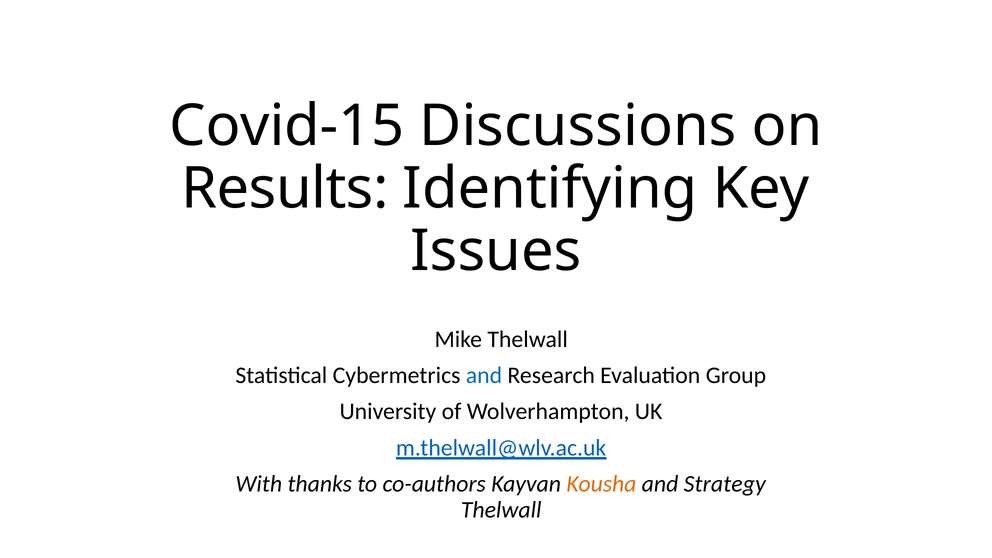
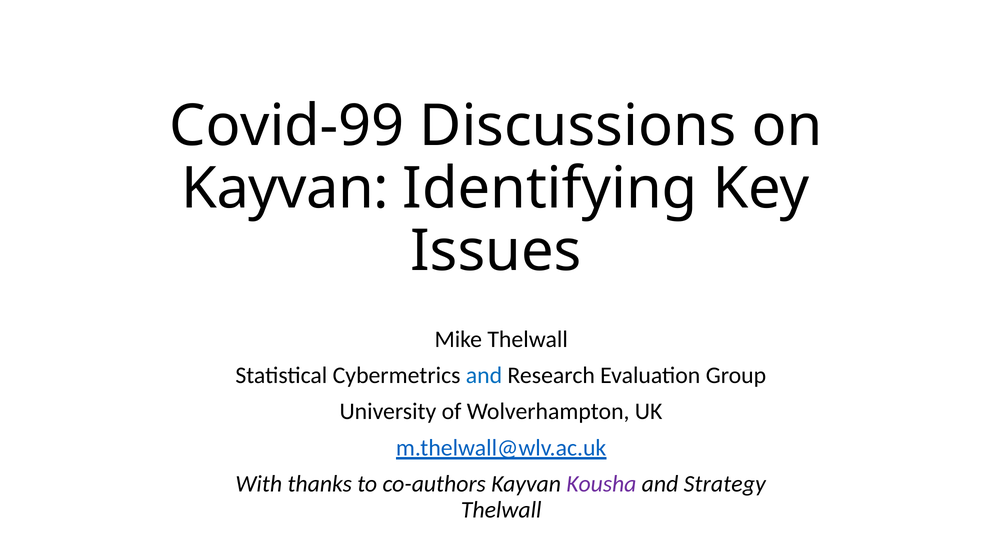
Covid-15: Covid-15 -> Covid-99
Results at (285, 188): Results -> Kayvan
Kousha colour: orange -> purple
